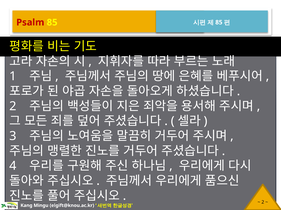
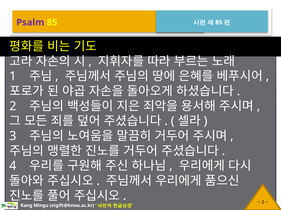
Psalm colour: red -> purple
